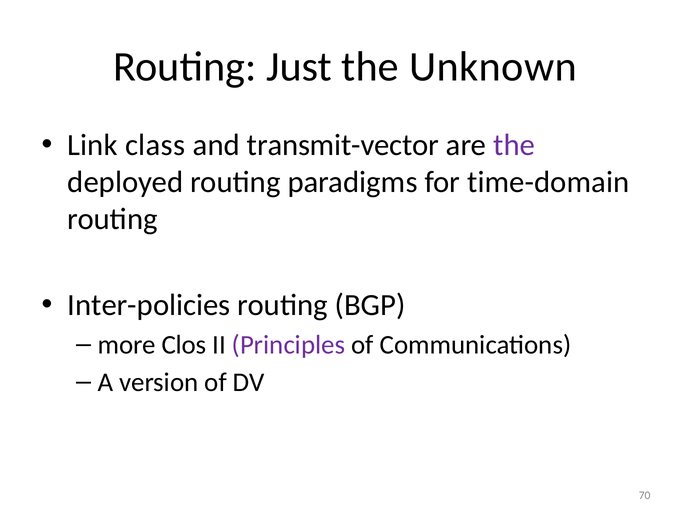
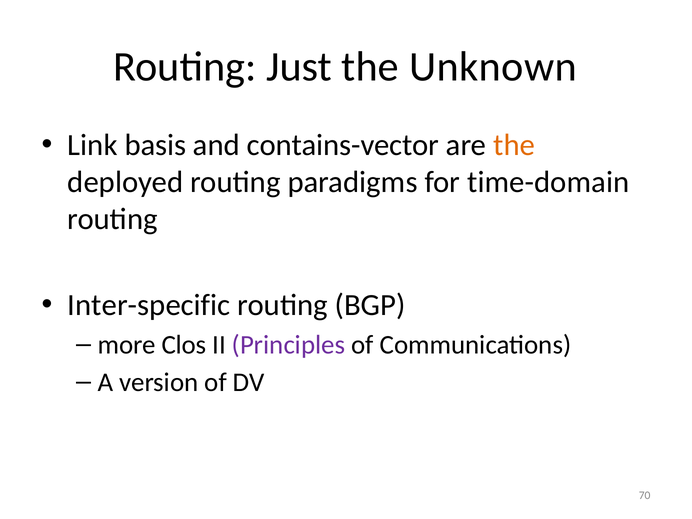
class: class -> basis
transmit-vector: transmit-vector -> contains-vector
the at (514, 145) colour: purple -> orange
Inter-policies: Inter-policies -> Inter-specific
